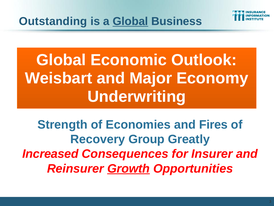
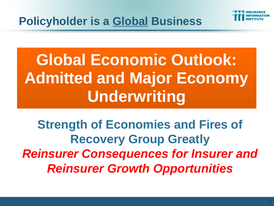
Outstanding: Outstanding -> Policyholder
Weisbart: Weisbart -> Admitted
Increased at (50, 154): Increased -> Reinsurer
Growth underline: present -> none
